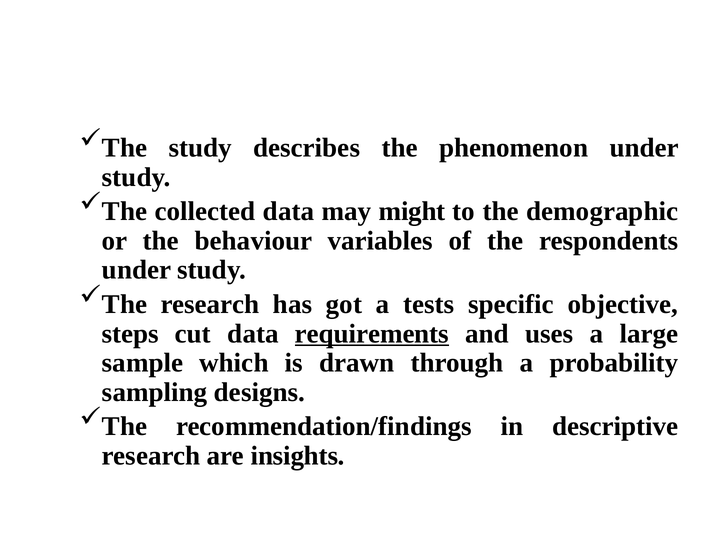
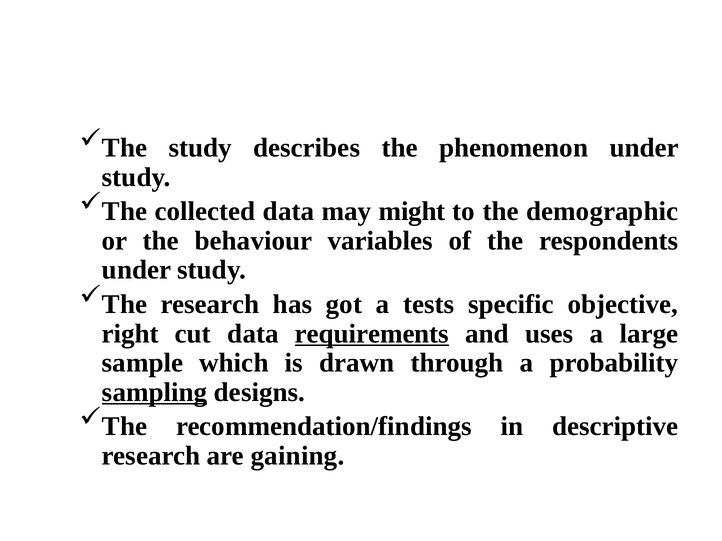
steps: steps -> right
sampling underline: none -> present
insights: insights -> gaining
